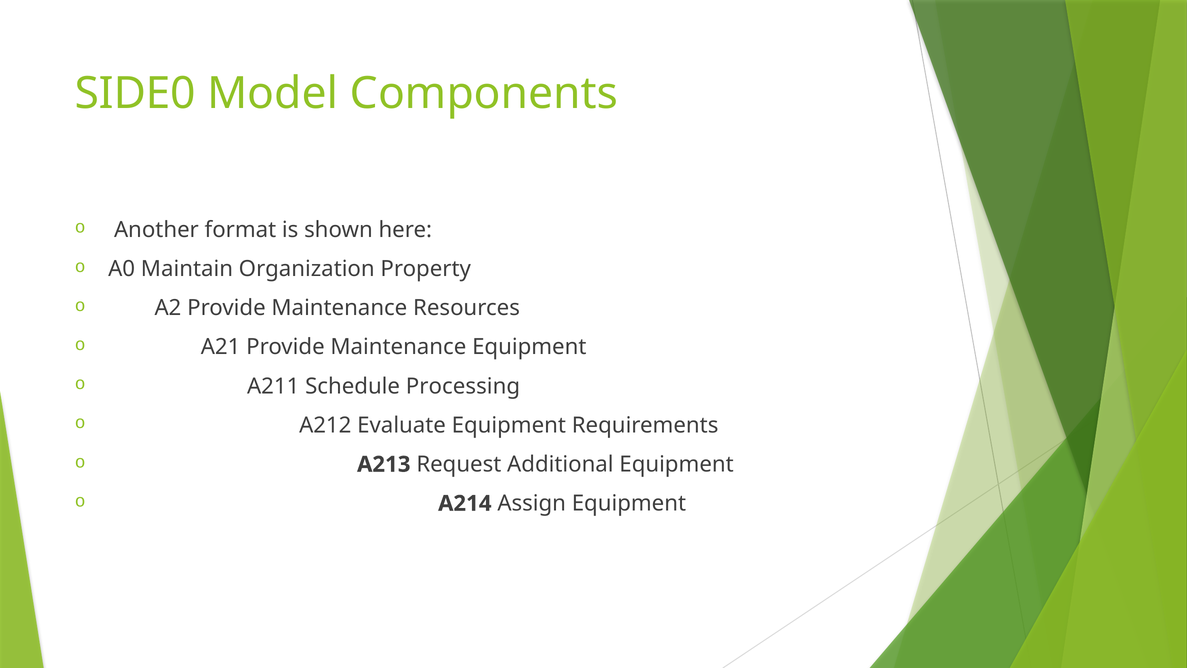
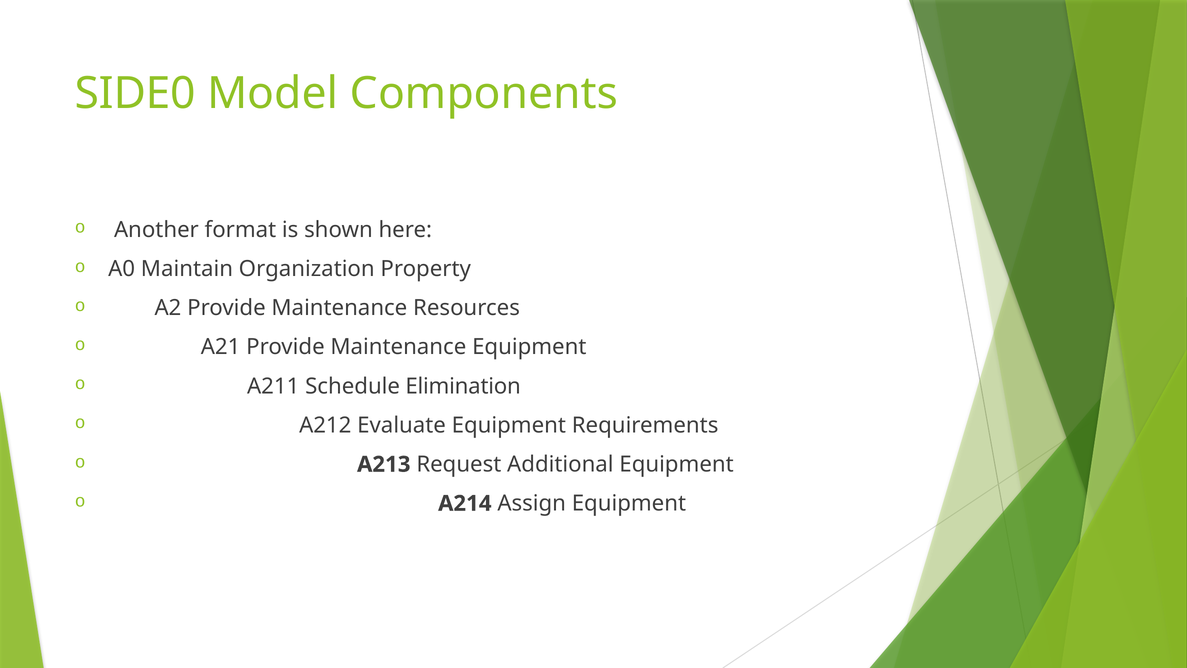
Processing: Processing -> Elimination
